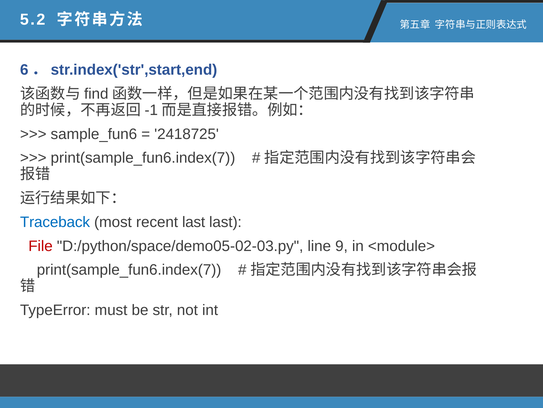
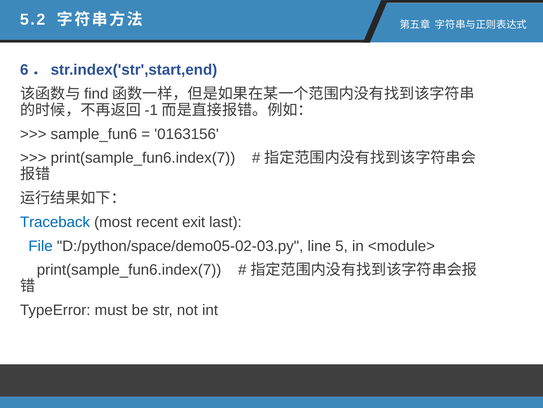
2418725: 2418725 -> 0163156
recent last: last -> exit
File colour: red -> blue
9: 9 -> 5
